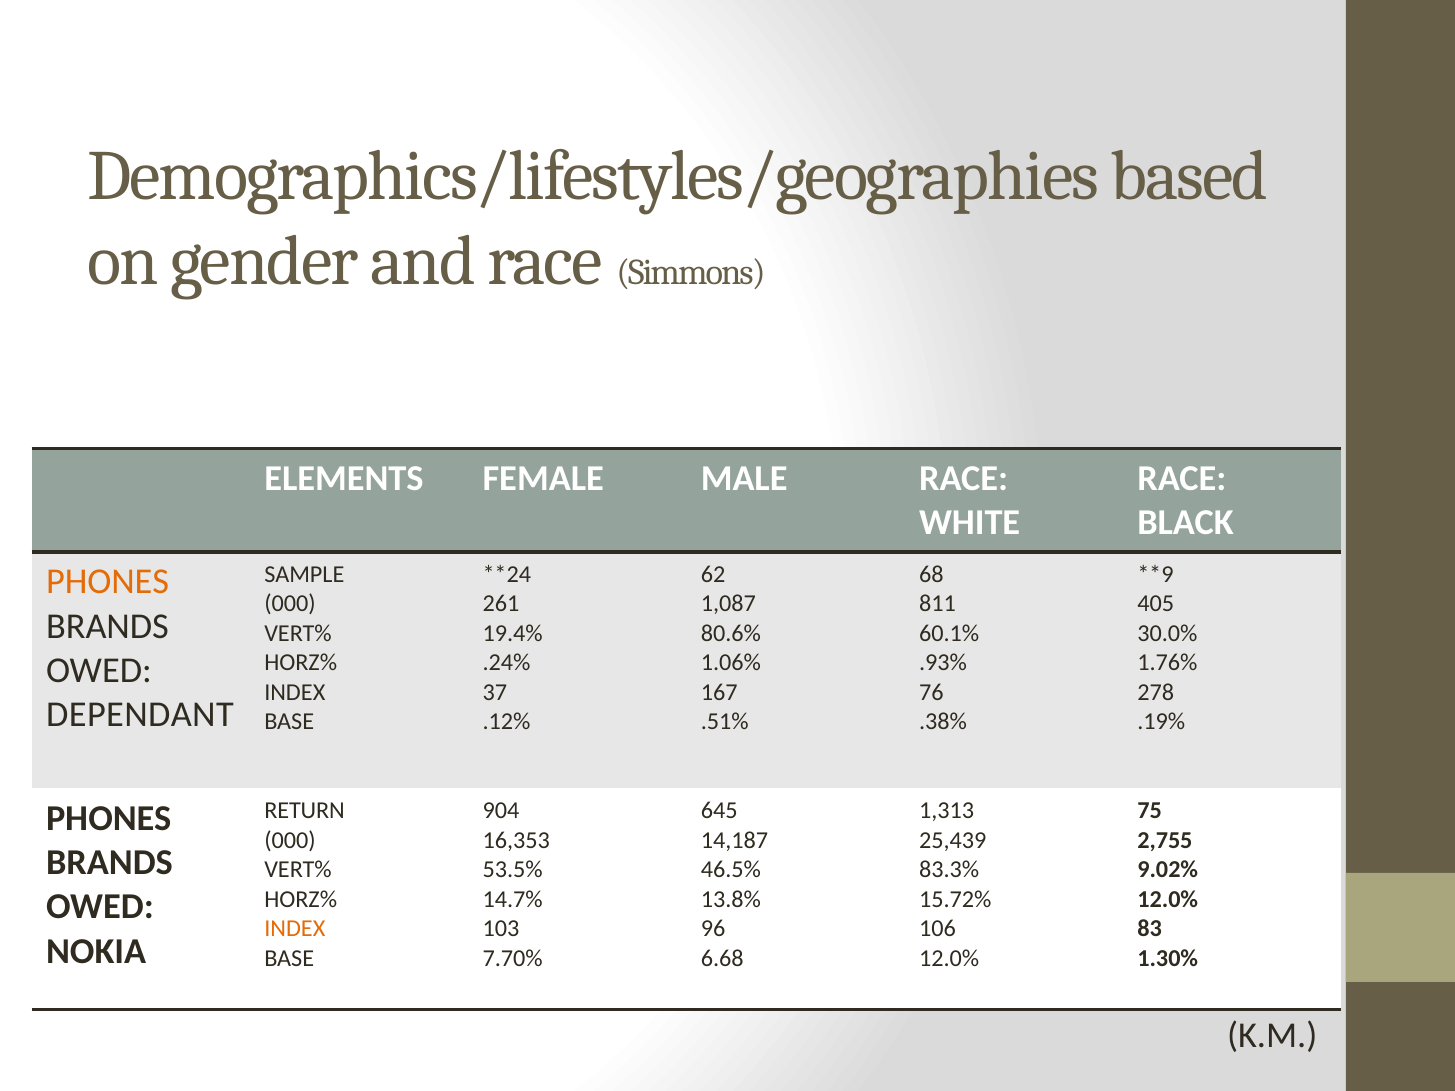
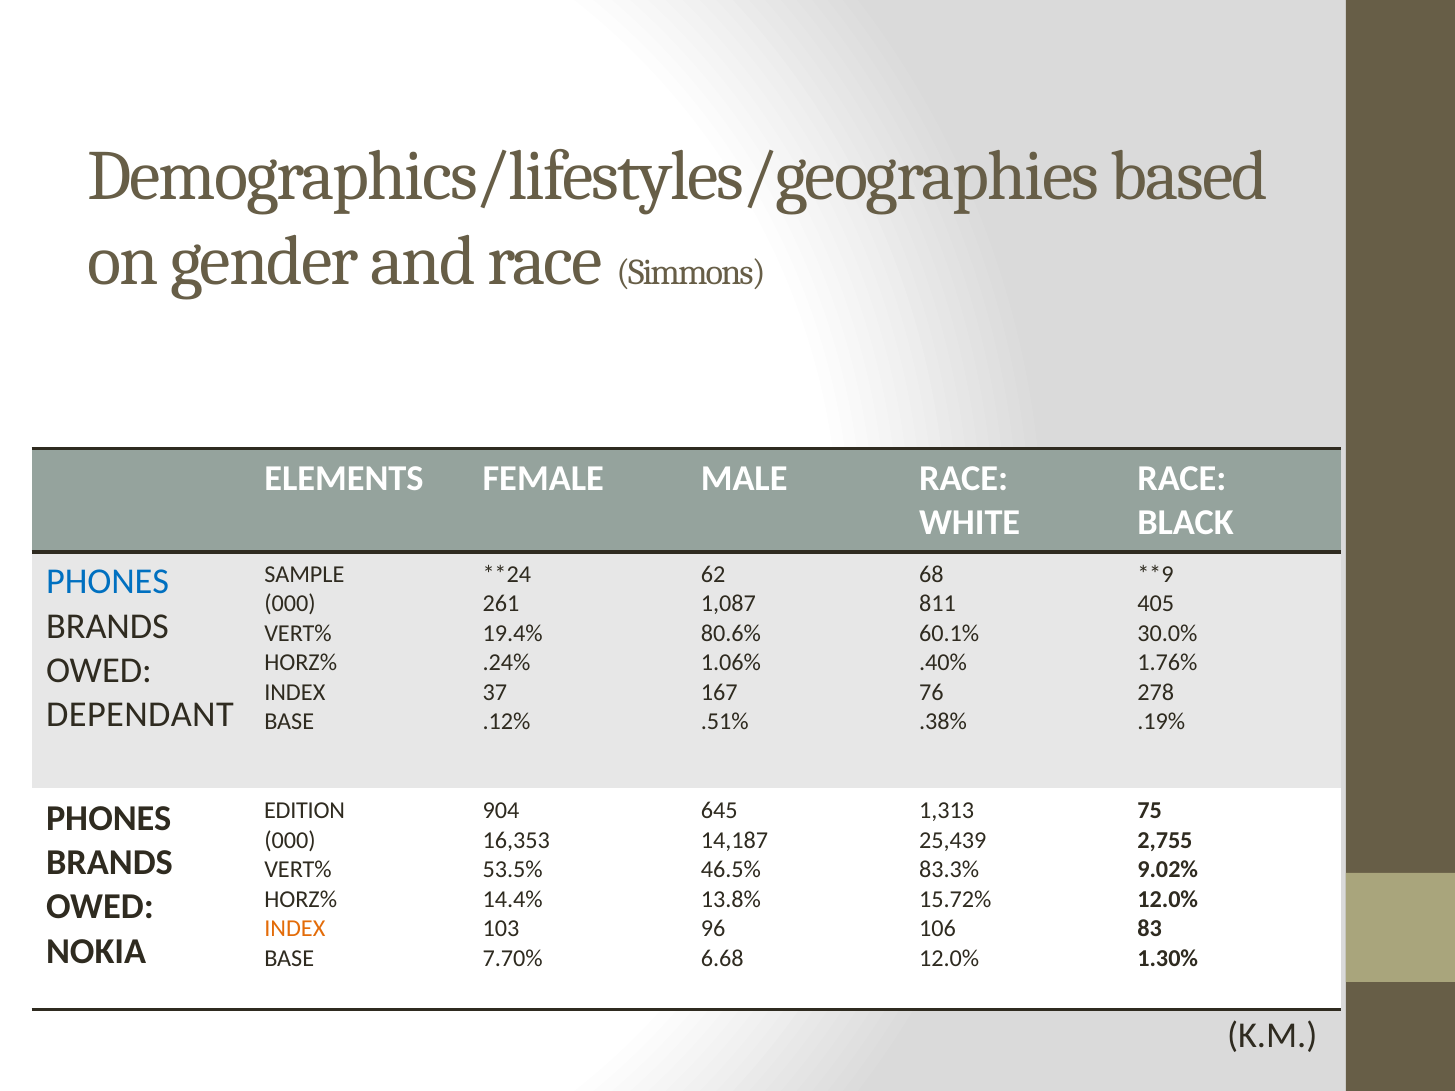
PHONES at (108, 582) colour: orange -> blue
.93%: .93% -> .40%
RETURN: RETURN -> EDITION
14.7%: 14.7% -> 14.4%
